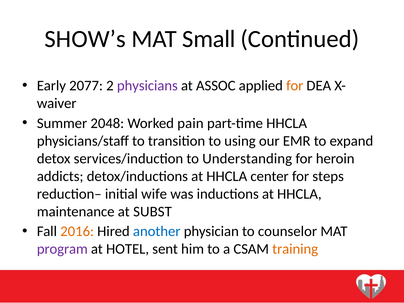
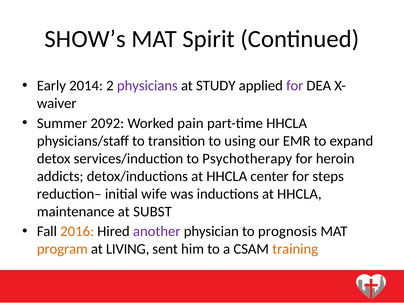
Small: Small -> Spirit
2077: 2077 -> 2014
ASSOC: ASSOC -> STUDY
for at (295, 86) colour: orange -> purple
2048: 2048 -> 2092
Understanding: Understanding -> Psychotherapy
another colour: blue -> purple
counselor: counselor -> prognosis
program colour: purple -> orange
HOTEL: HOTEL -> LIVING
